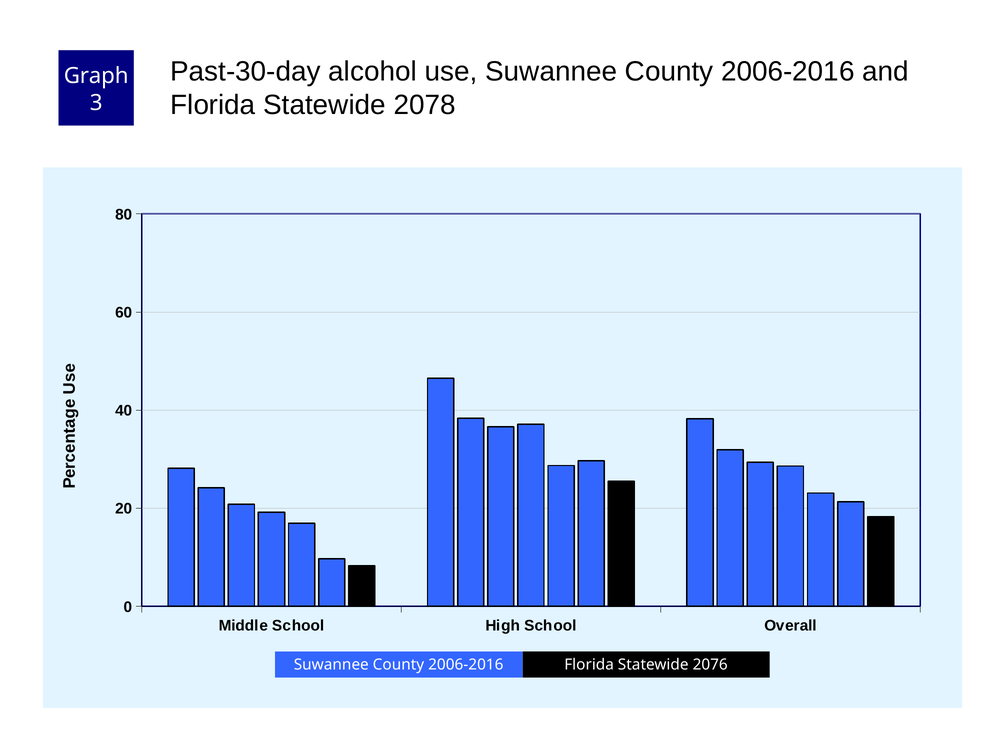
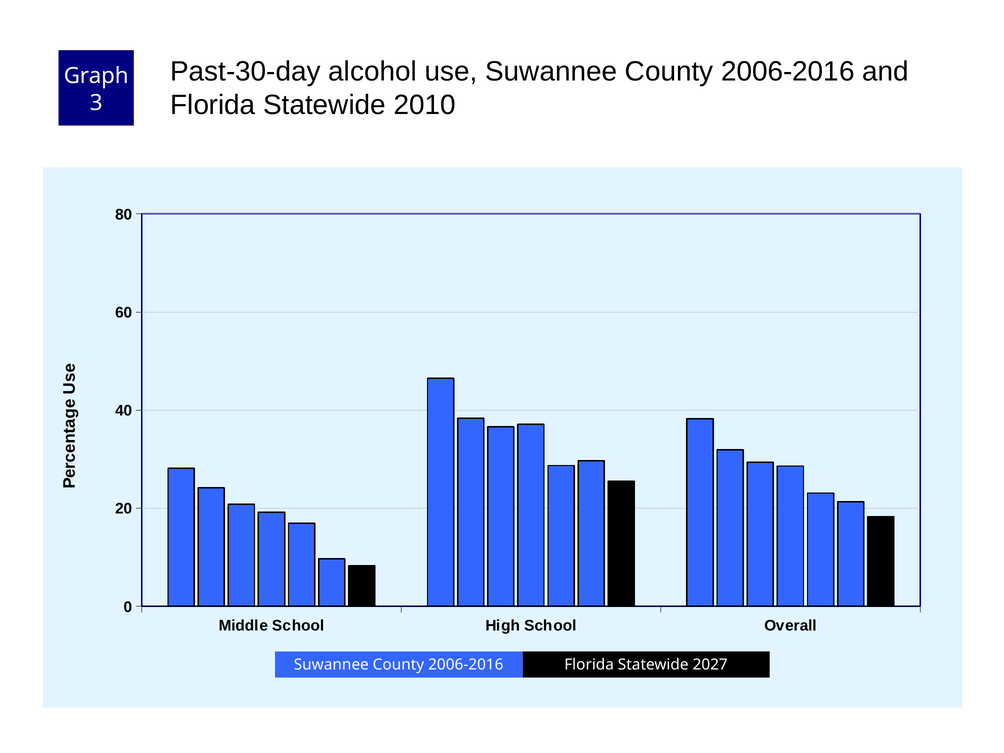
2078: 2078 -> 2010
2076: 2076 -> 2027
